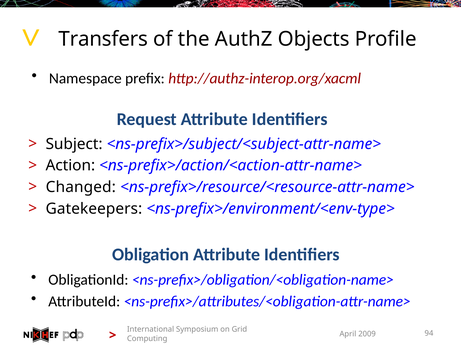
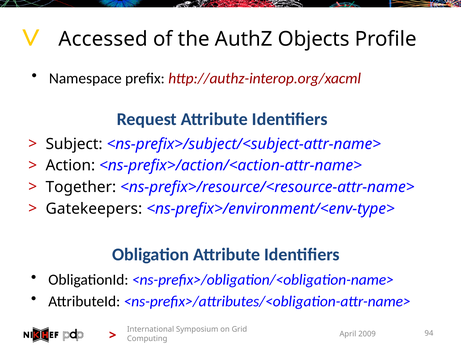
Transfers: Transfers -> Accessed
Changed: Changed -> Together
